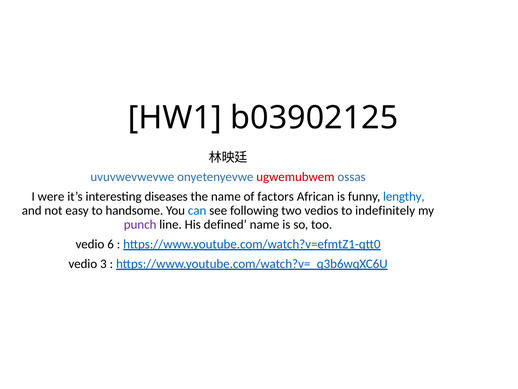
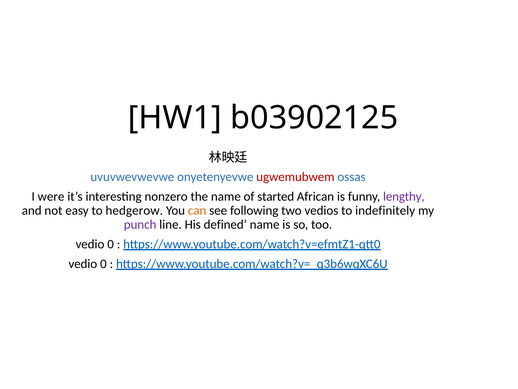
diseases: diseases -> nonzero
factors: factors -> started
lengthy colour: blue -> purple
handsome: handsome -> hedgerow
can colour: blue -> orange
6 at (111, 244): 6 -> 0
3 at (103, 263): 3 -> 0
